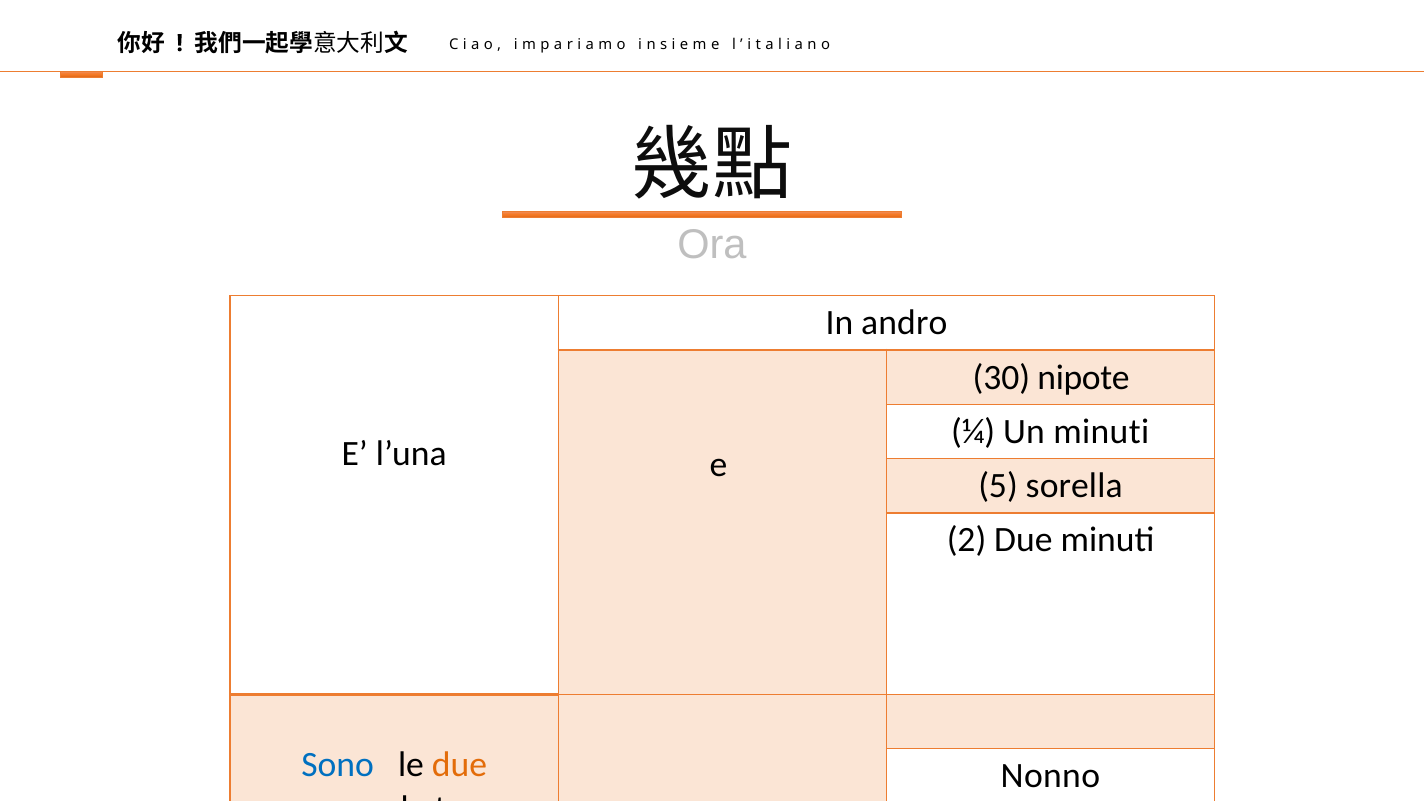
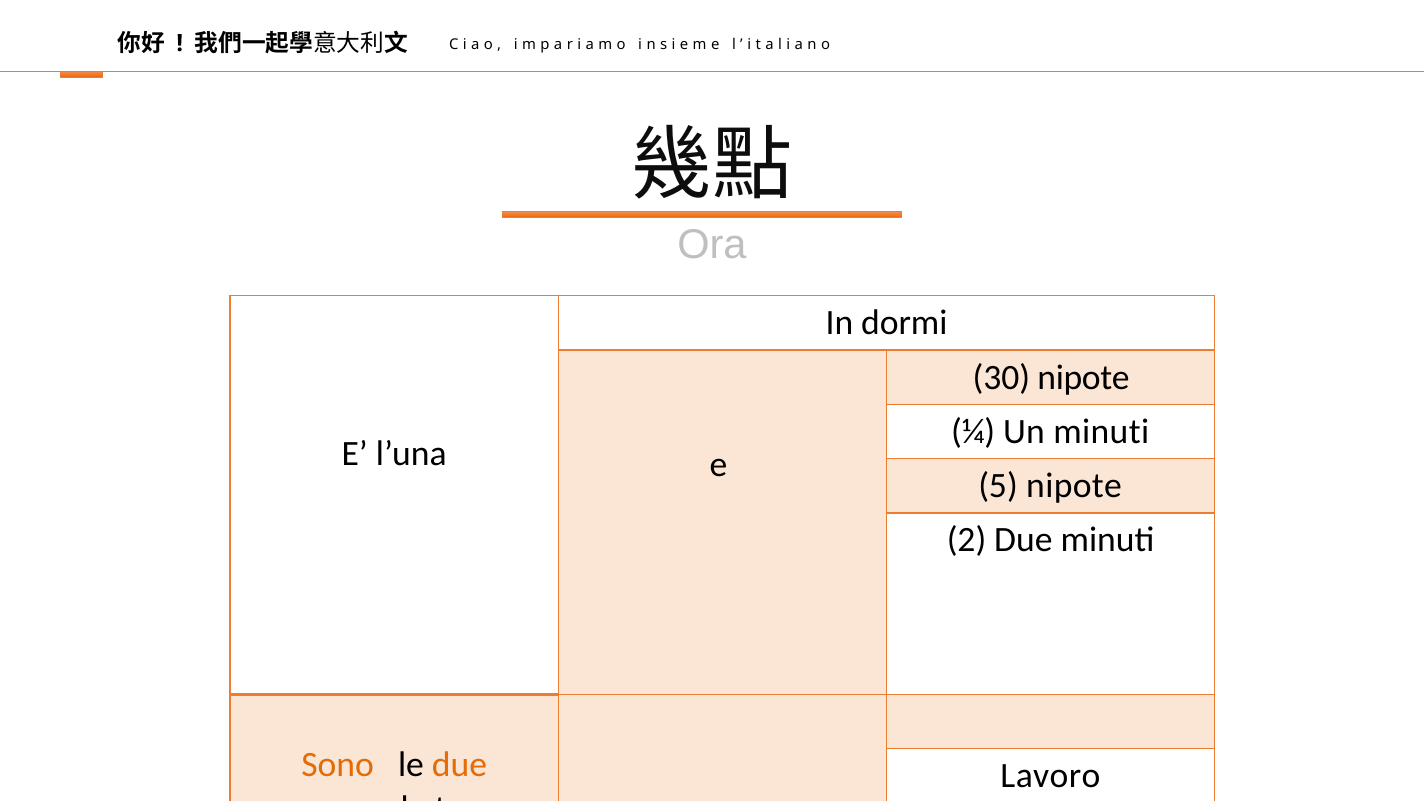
andro: andro -> dormi
5 sorella: sorella -> nipote
Sono colour: blue -> orange
Nonno: Nonno -> Lavoro
